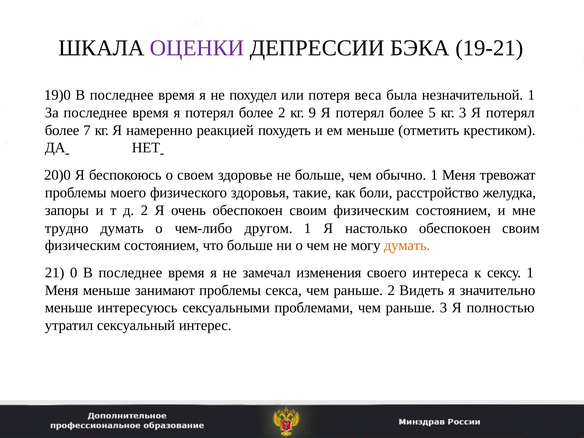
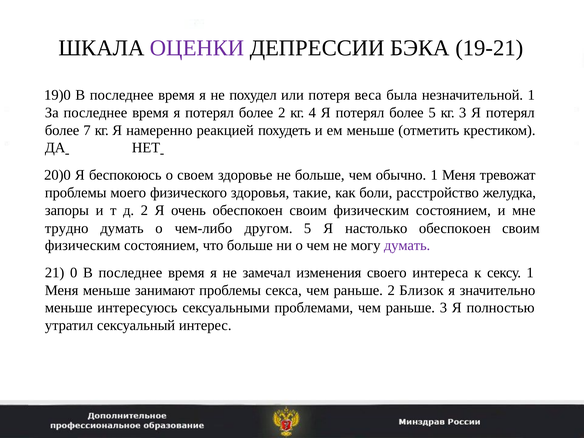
9: 9 -> 4
другом 1: 1 -> 5
думать at (407, 245) colour: orange -> purple
Видеть: Видеть -> Близок
